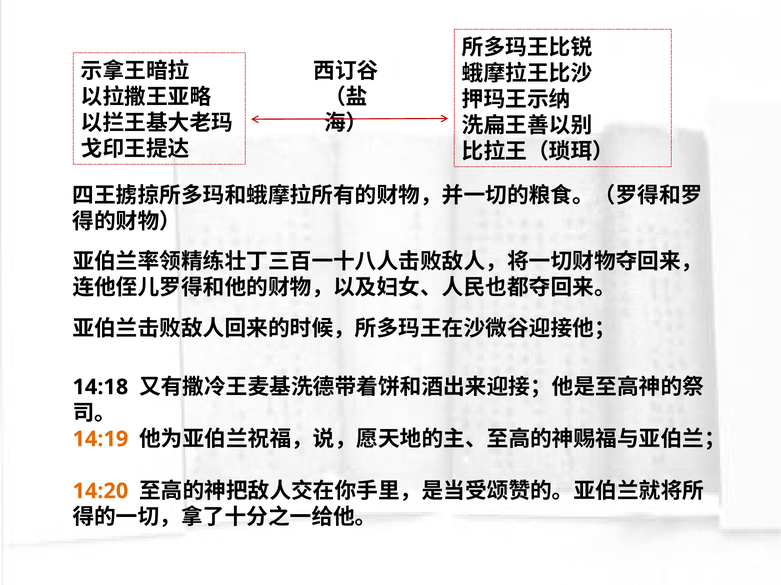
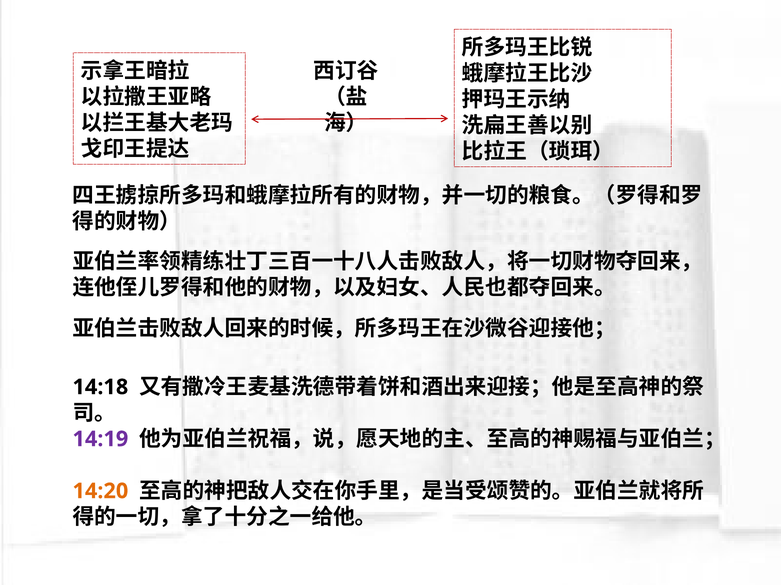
14:19 colour: orange -> purple
